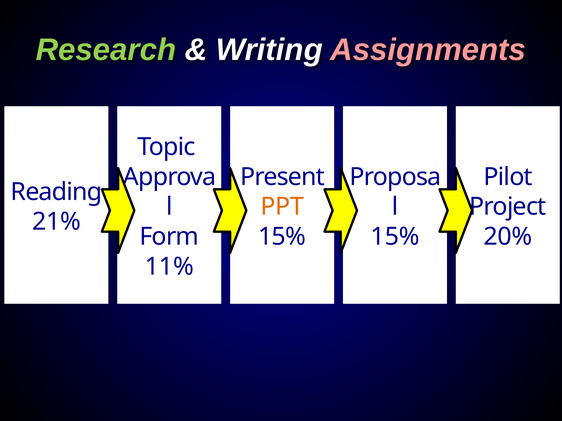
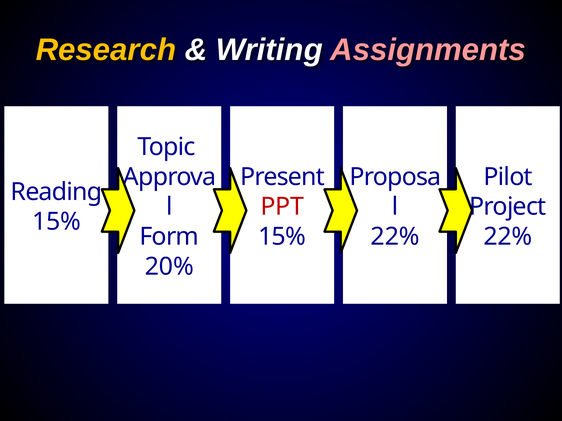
Research colour: light green -> yellow
PPT colour: orange -> red
21% at (56, 222): 21% -> 15%
15% at (395, 237): 15% -> 22%
20% at (508, 237): 20% -> 22%
11%: 11% -> 20%
